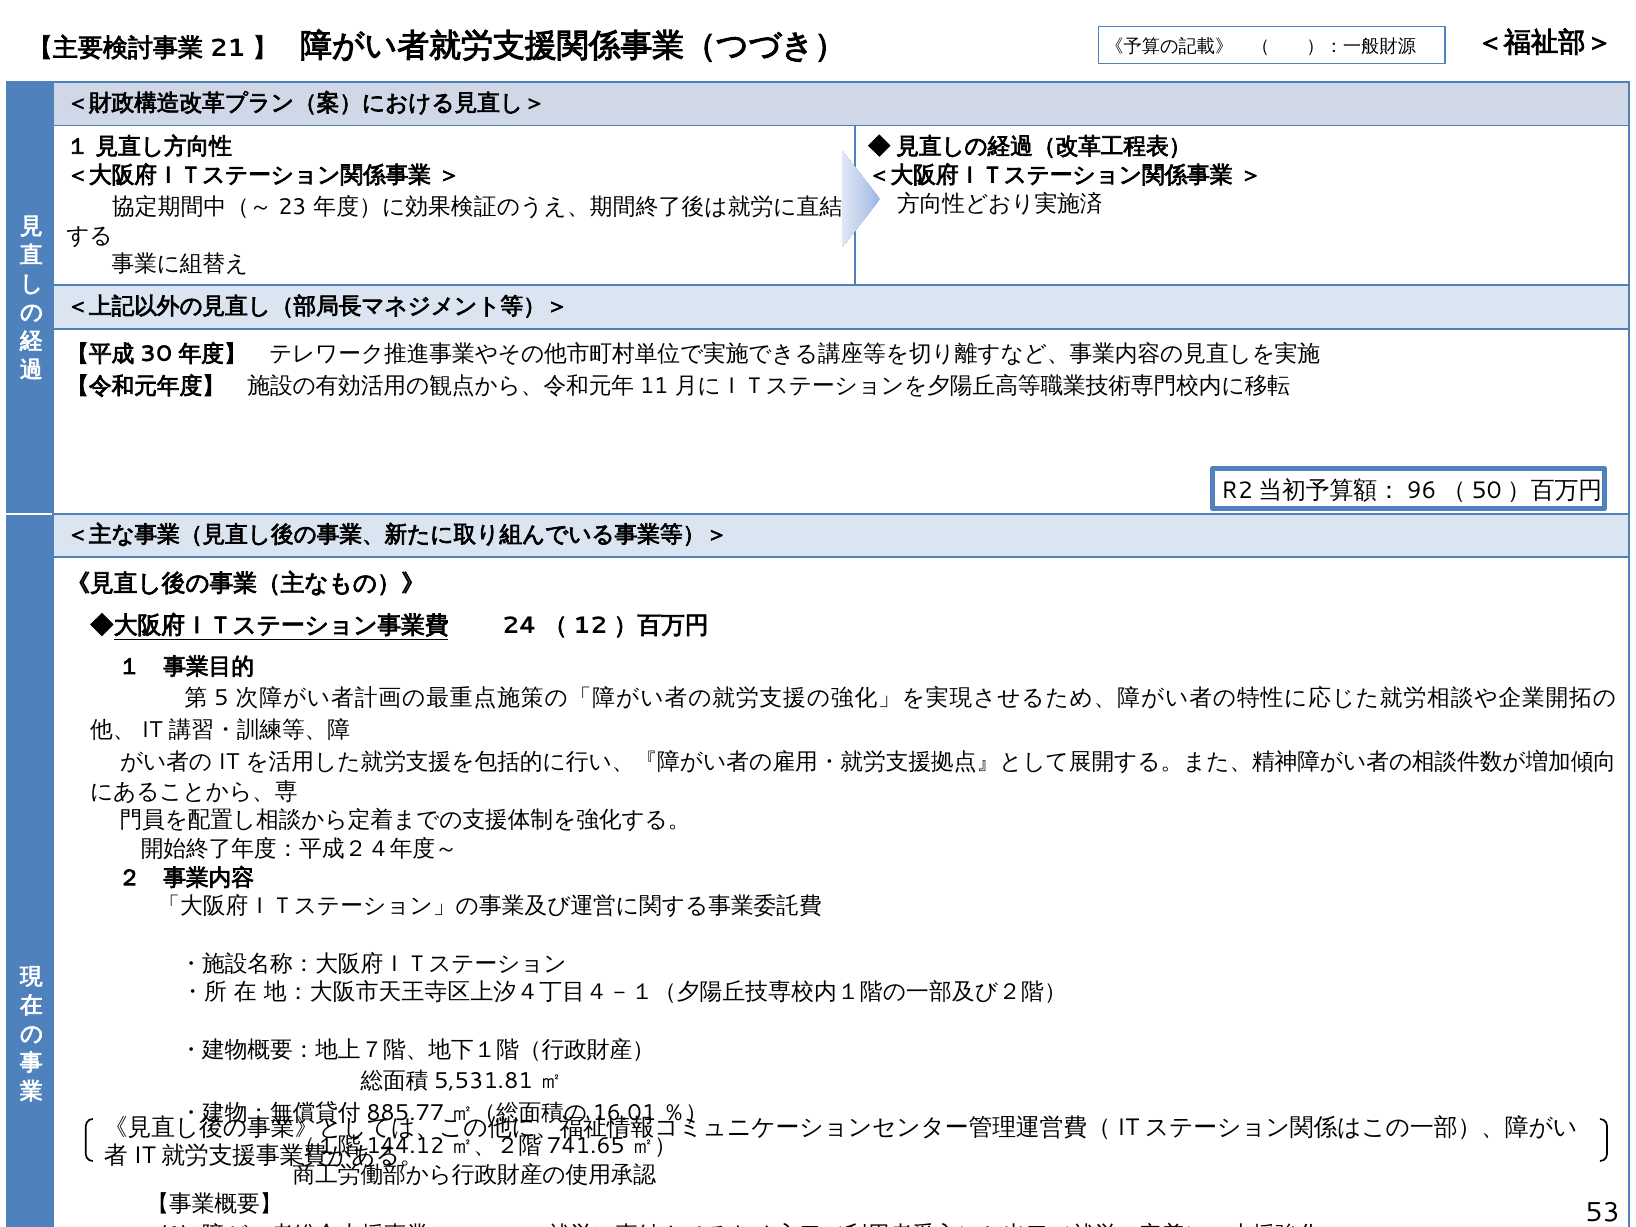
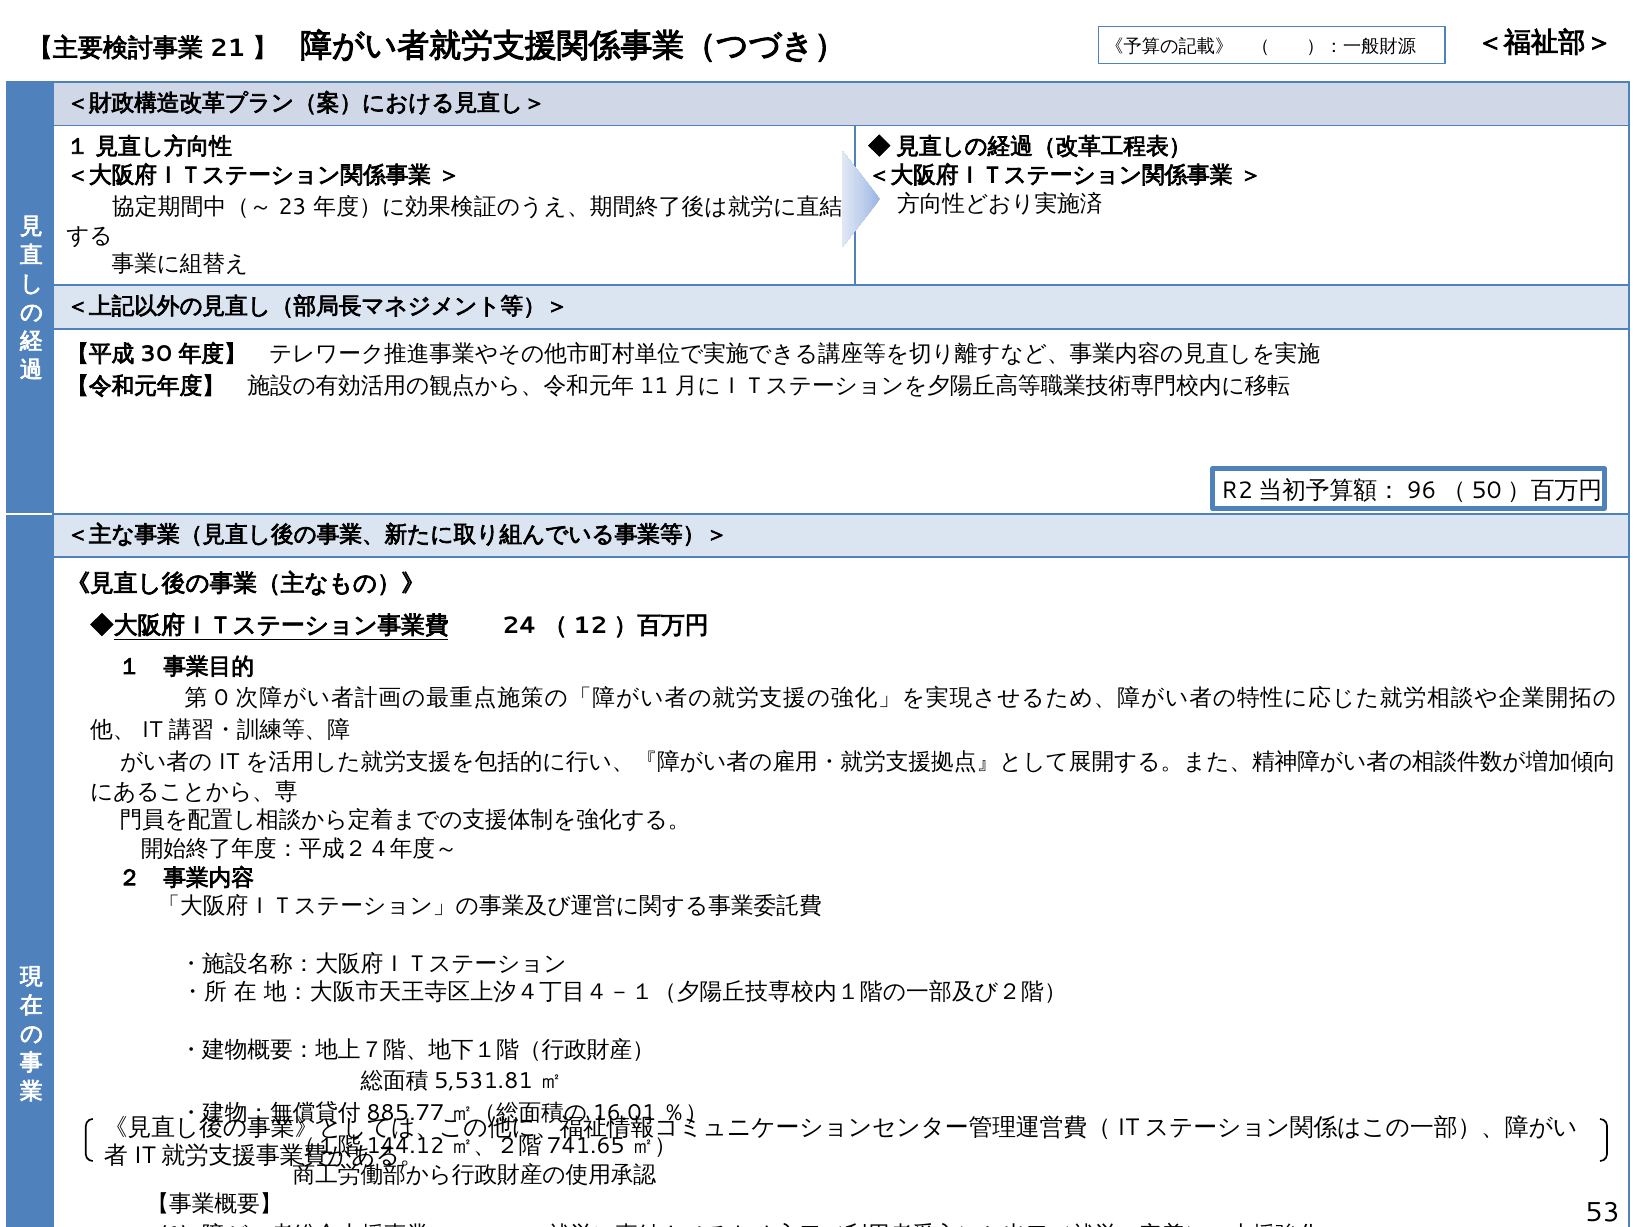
5: 5 -> 0
